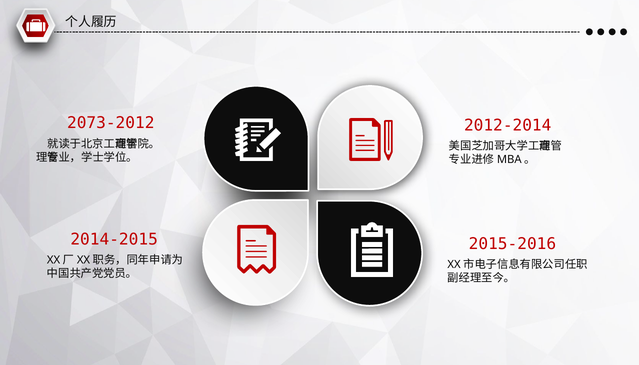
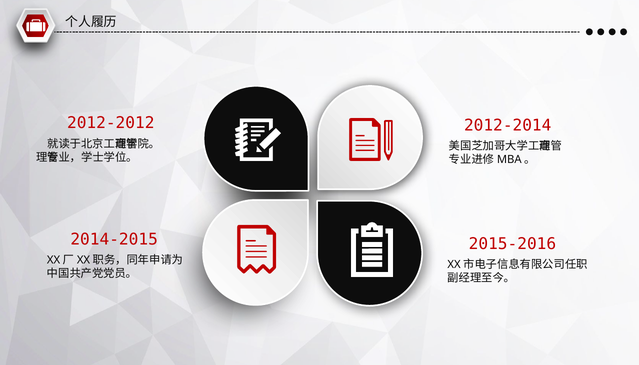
2073-2012: 2073-2012 -> 2012-2012
